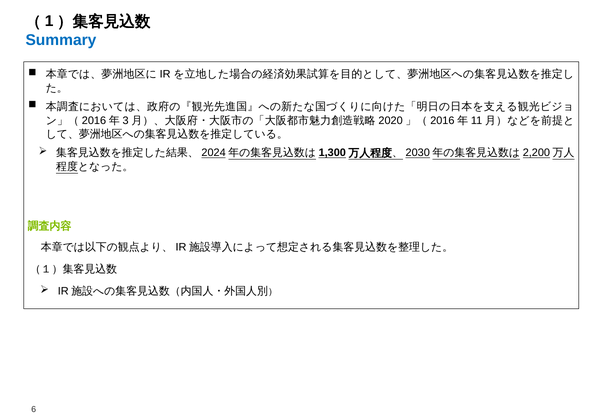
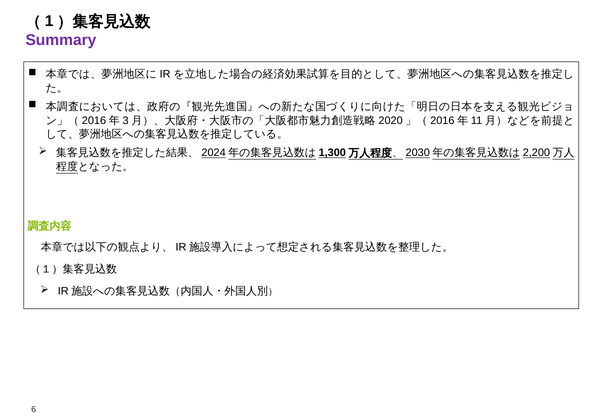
Summary colour: blue -> purple
